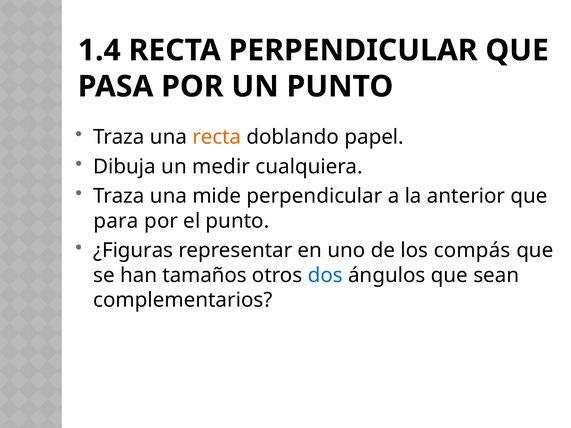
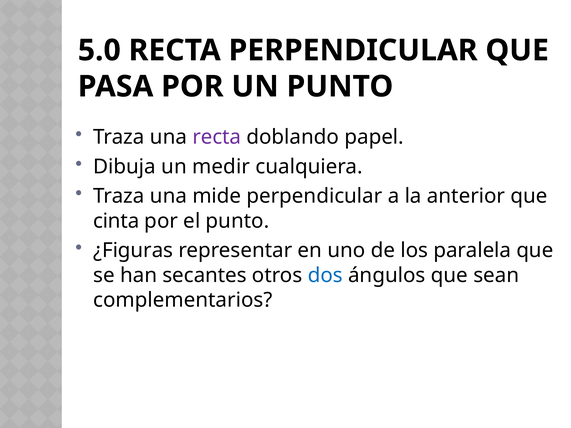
1.4: 1.4 -> 5.0
recta at (217, 137) colour: orange -> purple
para: para -> cinta
compás: compás -> paralela
tamaños: tamaños -> secantes
